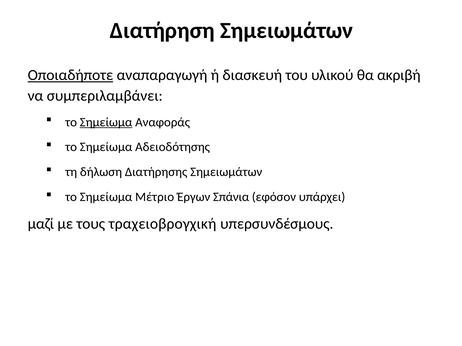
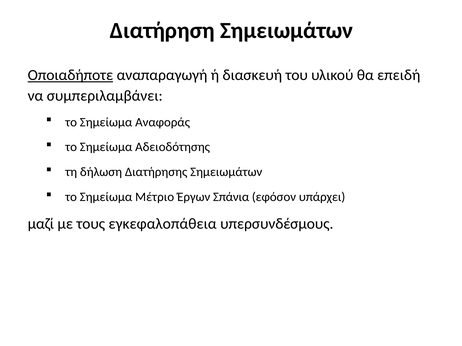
ακριβή: ακριβή -> επειδή
Σημείωμα at (106, 122) underline: present -> none
τραχειοβρογχική: τραχειοβρογχική -> εγκεφαλοπάθεια
